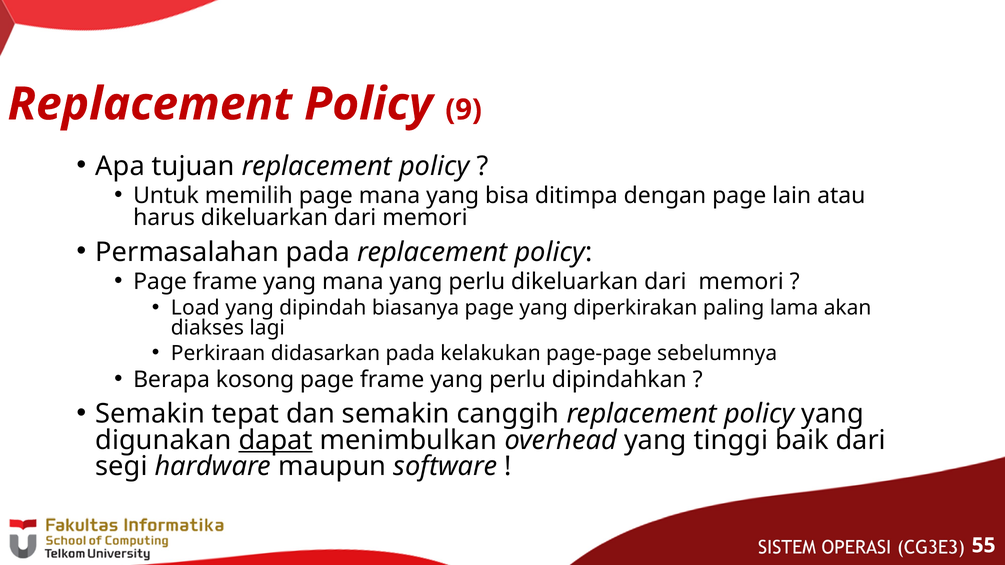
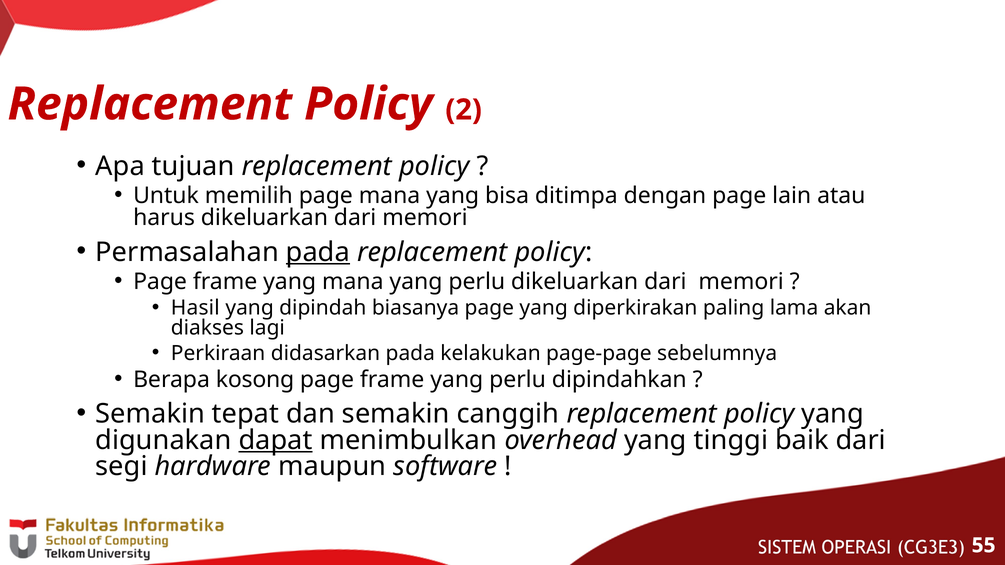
9: 9 -> 2
pada at (318, 252) underline: none -> present
Load: Load -> Hasil
